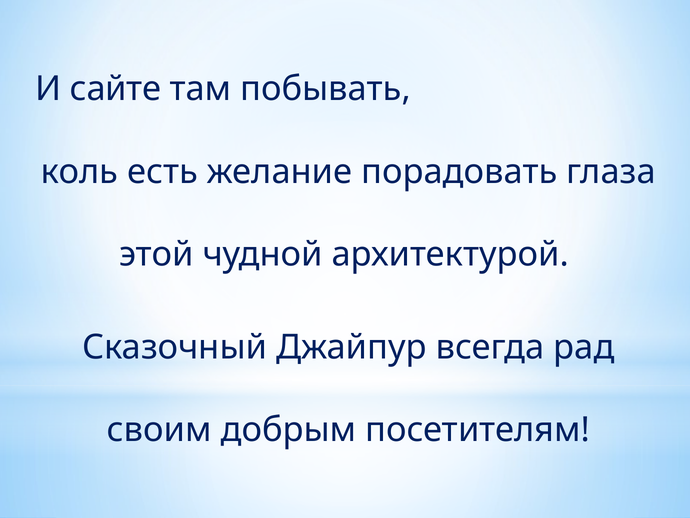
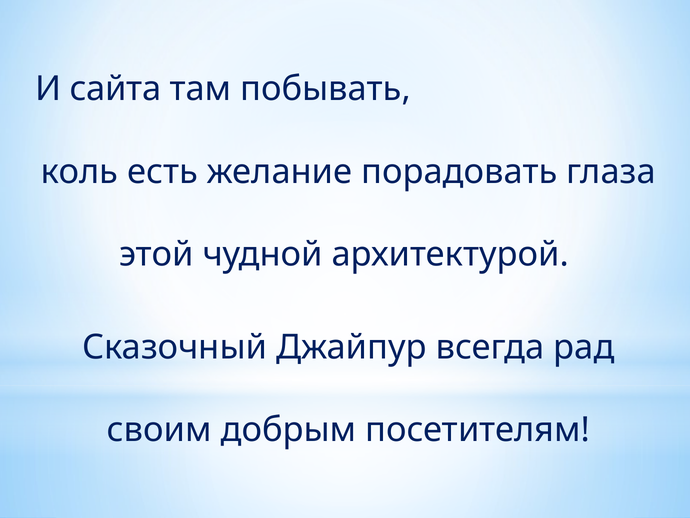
сайте: сайте -> сайта
